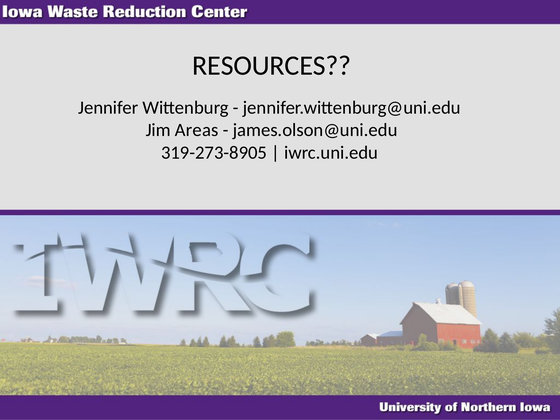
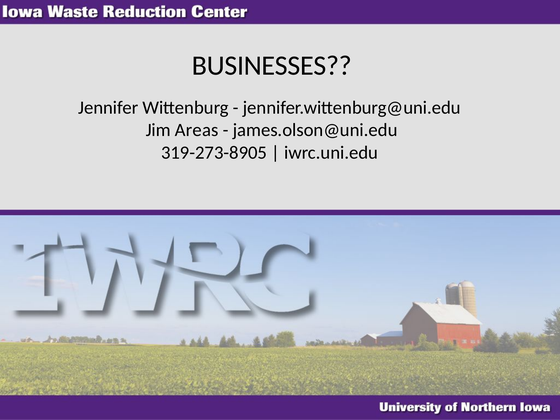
RESOURCES: RESOURCES -> BUSINESSES
